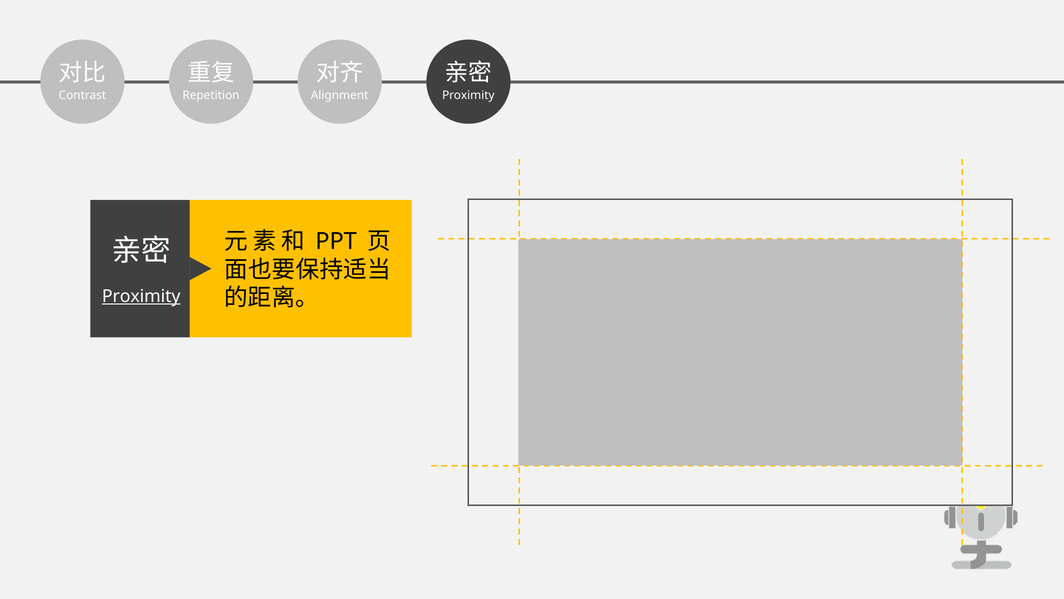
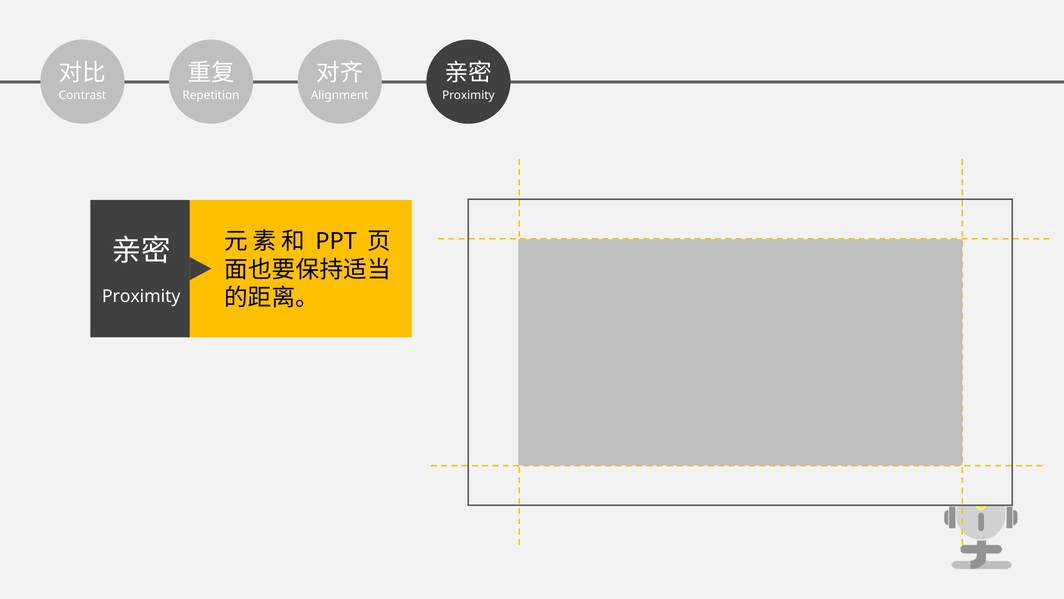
Proximity at (141, 296) underline: present -> none
